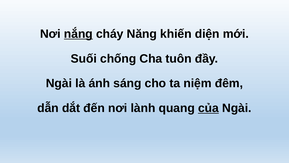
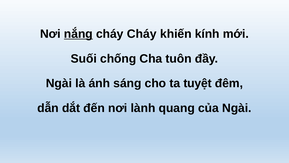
cháy Năng: Năng -> Cháy
diện: diện -> kính
niệm: niệm -> tuyệt
của underline: present -> none
